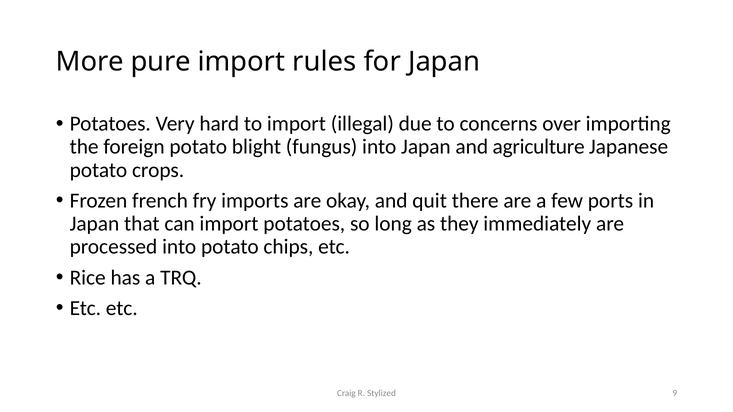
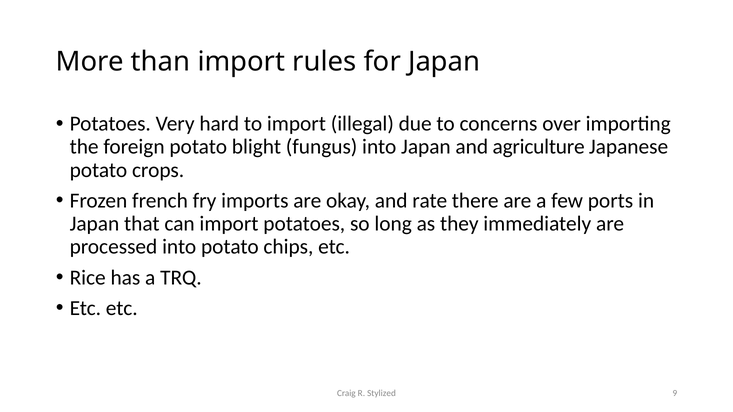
pure: pure -> than
quit: quit -> rate
